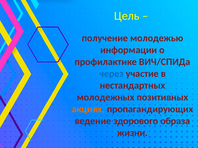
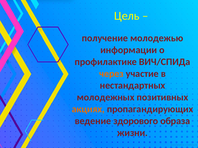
через colour: blue -> orange
